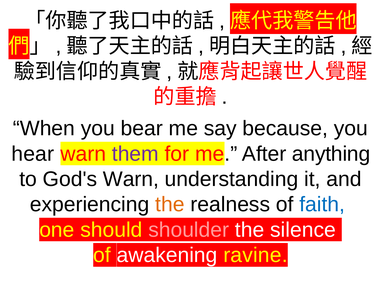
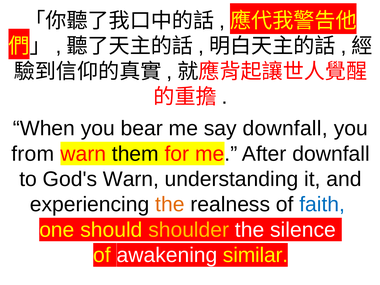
say because: because -> downfall
hear: hear -> from
them colour: purple -> black
After anything: anything -> downfall
shoulder colour: pink -> yellow
ravine: ravine -> similar
